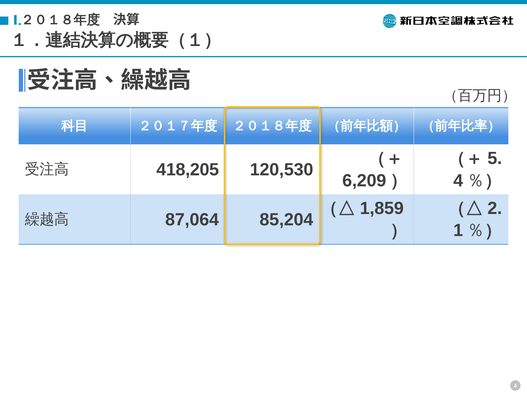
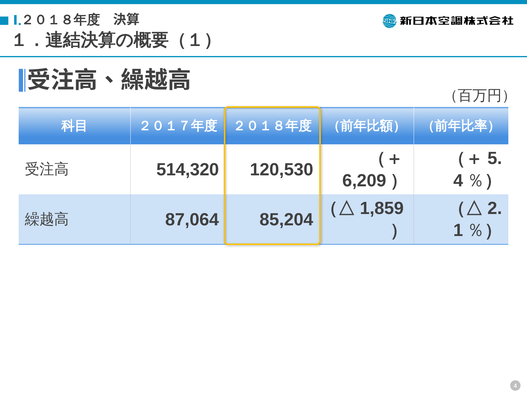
418,205: 418,205 -> 514,320
